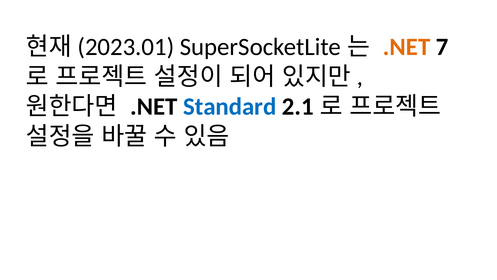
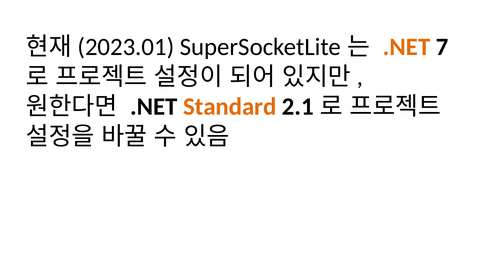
Standard colour: blue -> orange
